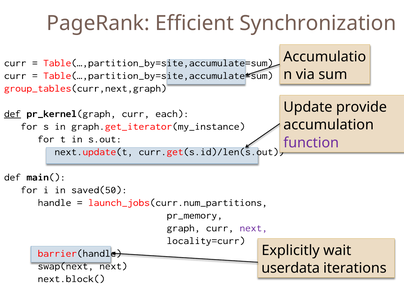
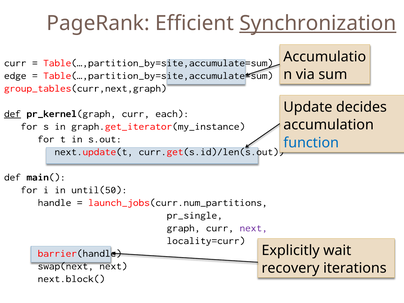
Synchronization underline: none -> present
curr at (15, 76): curr -> edge
provide: provide -> decides
function colour: purple -> blue
saved(50: saved(50 -> until(50
pr_memory: pr_memory -> pr_single
userdata: userdata -> recovery
